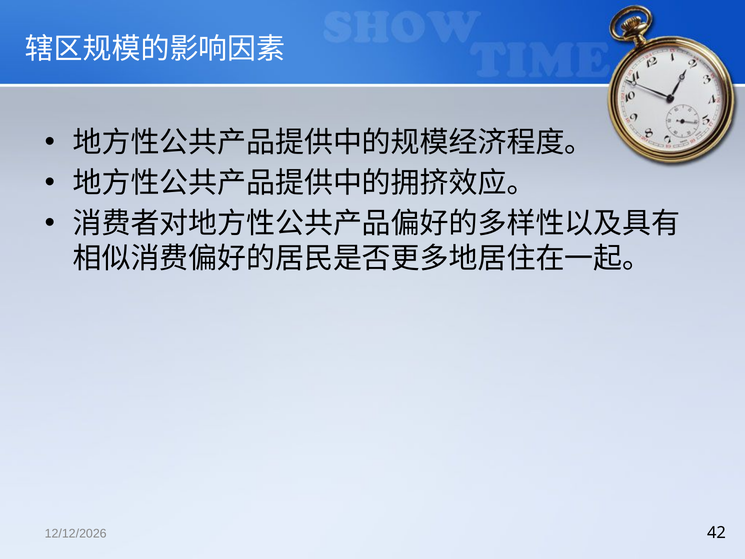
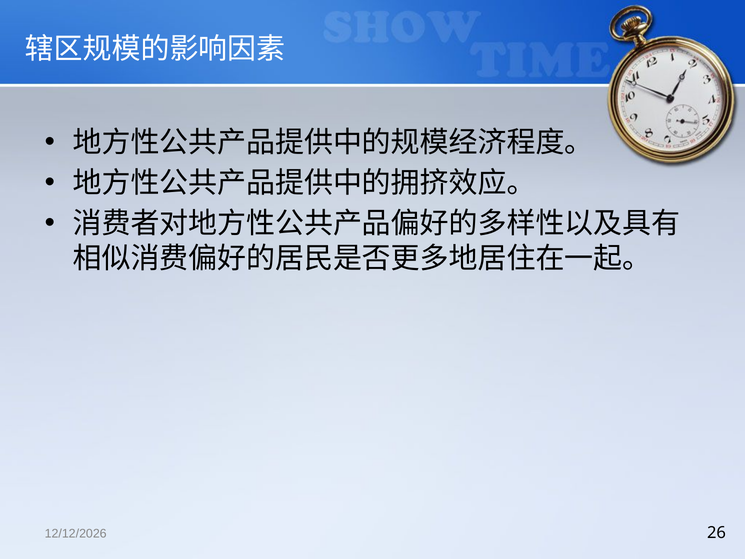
42: 42 -> 26
